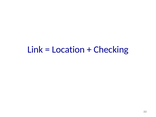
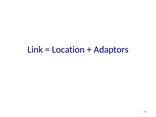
Checking: Checking -> Adaptors
